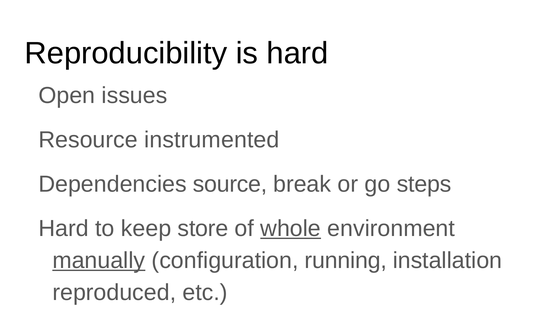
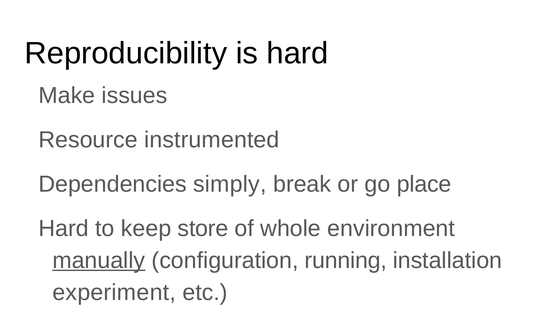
Open: Open -> Make
source: source -> simply
steps: steps -> place
whole underline: present -> none
reproduced: reproduced -> experiment
